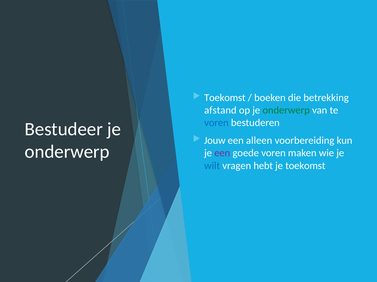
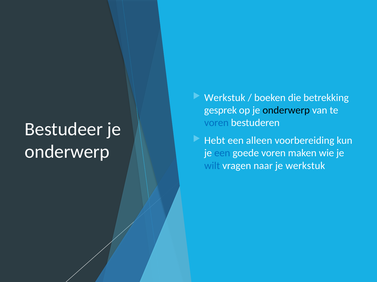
Toekomst at (225, 98): Toekomst -> Werkstuk
afstand: afstand -> gesprek
onderwerp at (286, 110) colour: green -> black
Jouw: Jouw -> Hebt
een at (222, 153) colour: purple -> blue
hebt: hebt -> naar
je toekomst: toekomst -> werkstuk
